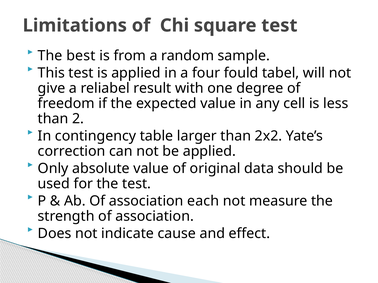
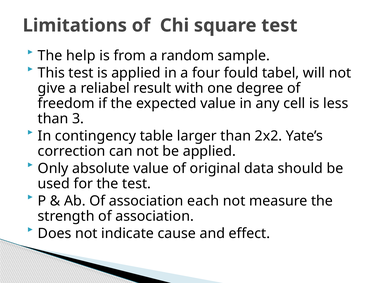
best: best -> help
2: 2 -> 3
